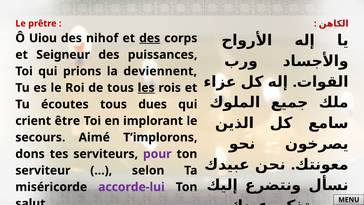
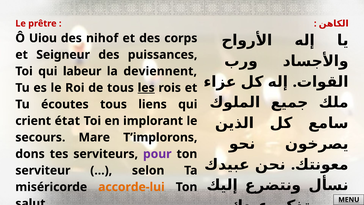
des at (150, 38) underline: present -> none
prions: prions -> labeur
dues: dues -> liens
être: être -> état
Aimé: Aimé -> Mare
accorde-lui colour: purple -> orange
